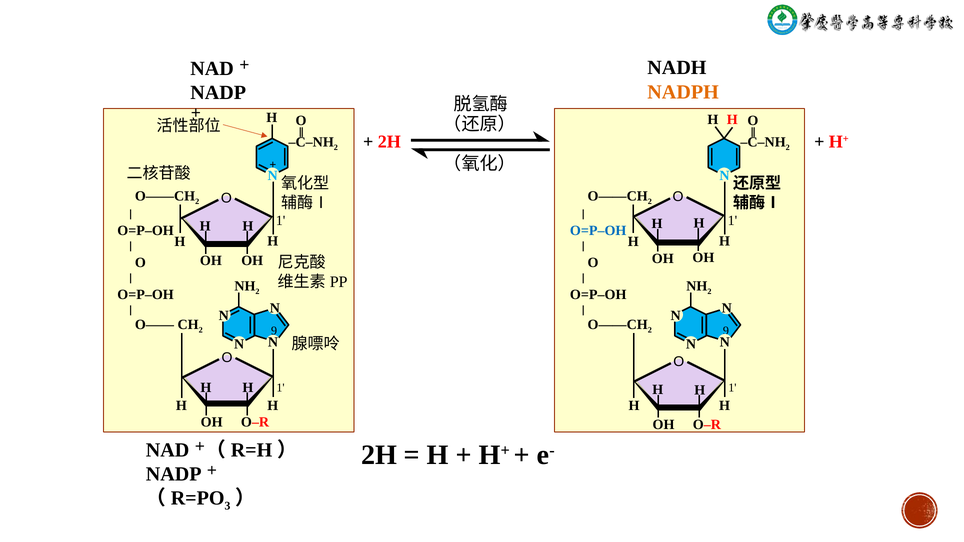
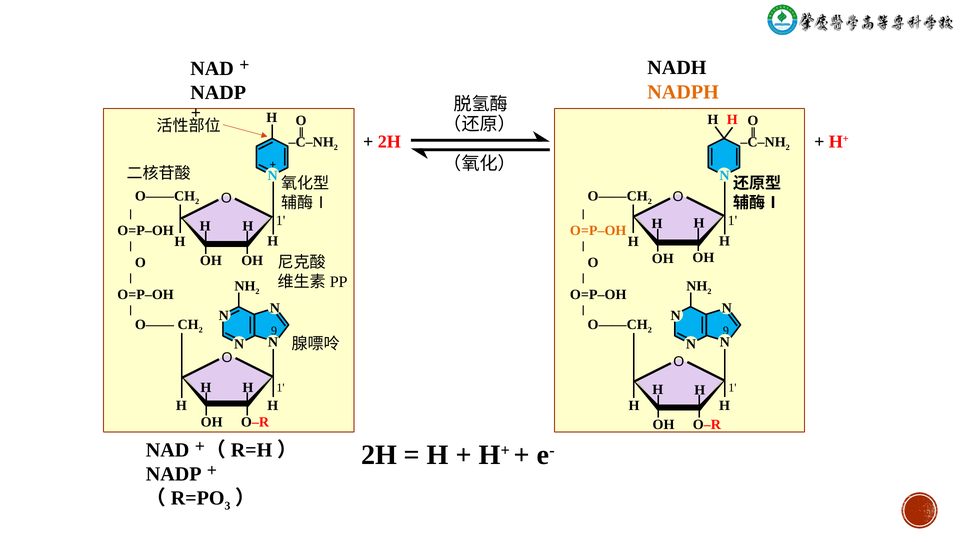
O=P‒OH at (598, 231) colour: blue -> orange
